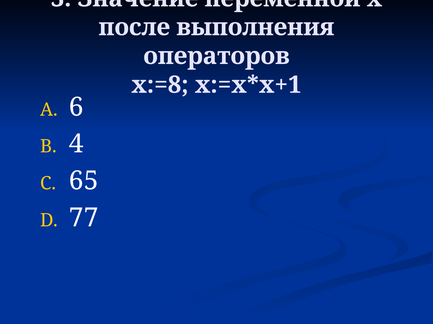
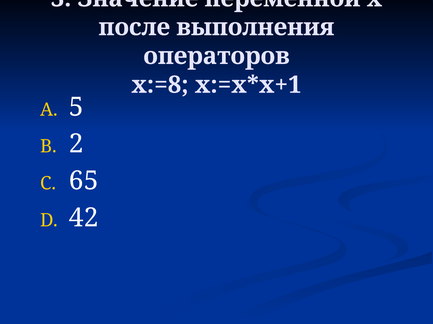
6: 6 -> 5
4: 4 -> 2
77: 77 -> 42
